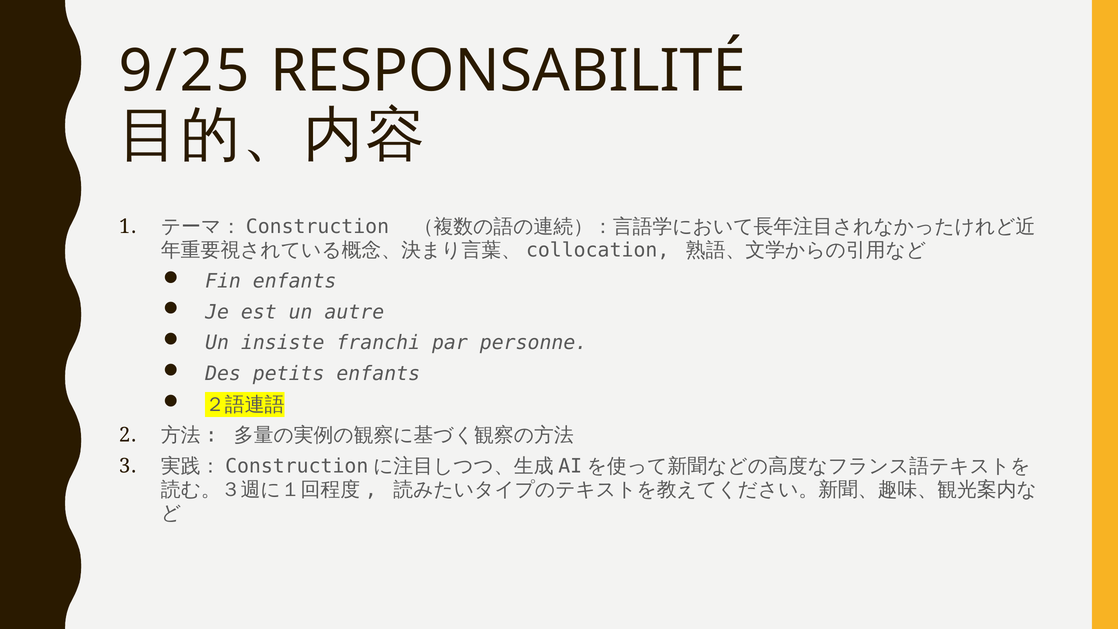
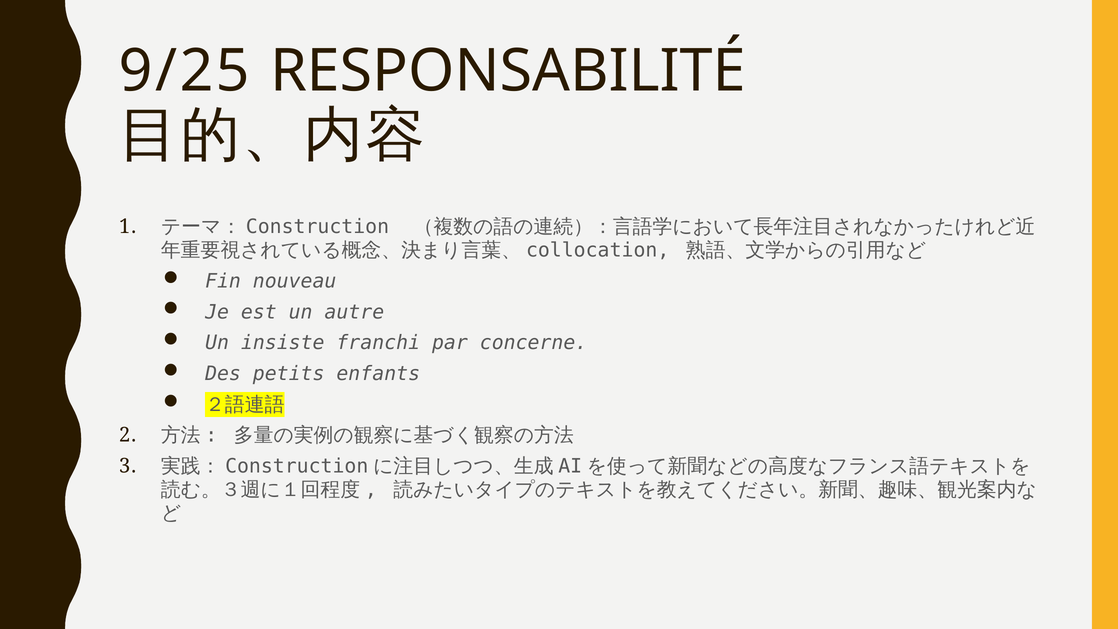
Fin enfants: enfants -> nouveau
personne: personne -> concerne
